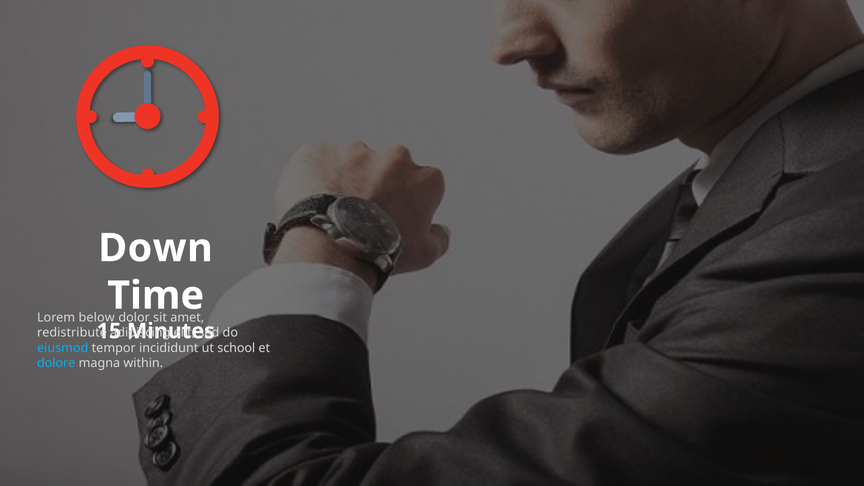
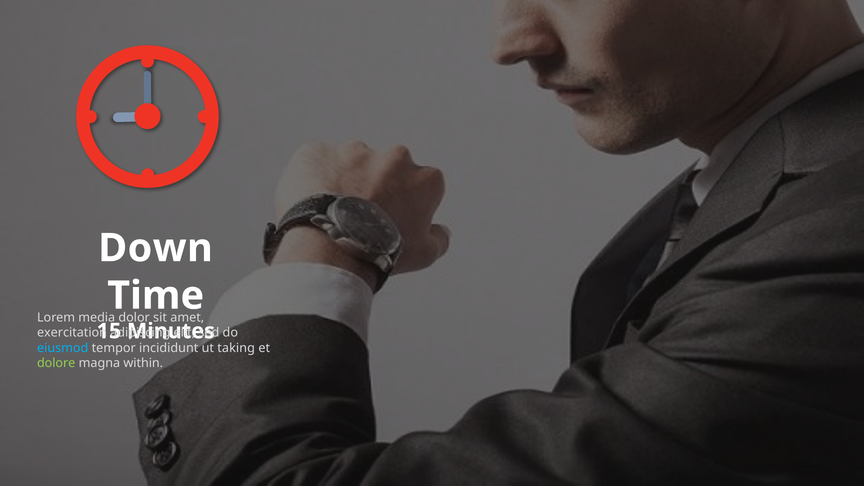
below: below -> media
redistribute: redistribute -> exercitation
school: school -> taking
dolore colour: light blue -> light green
